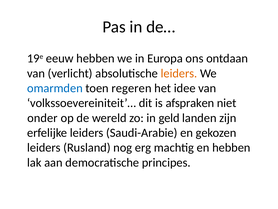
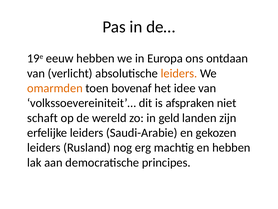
omarmden colour: blue -> orange
regeren: regeren -> bovenaf
onder: onder -> schaft
